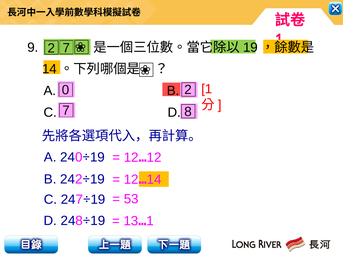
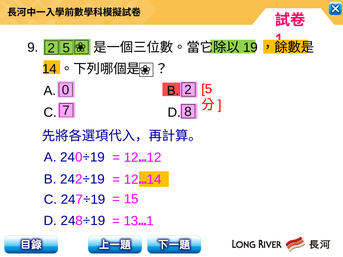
2 7: 7 -> 5
1 at (207, 89): 1 -> 5
53: 53 -> 15
